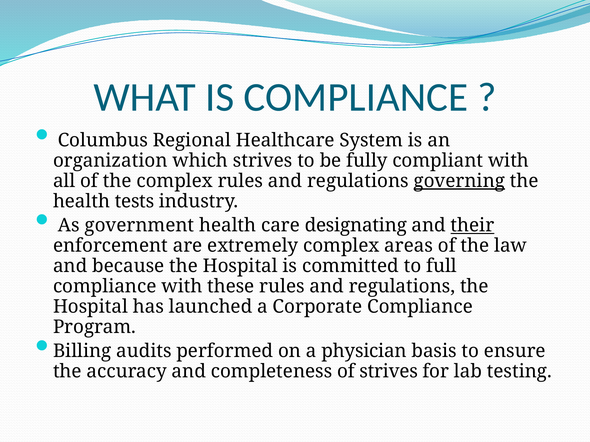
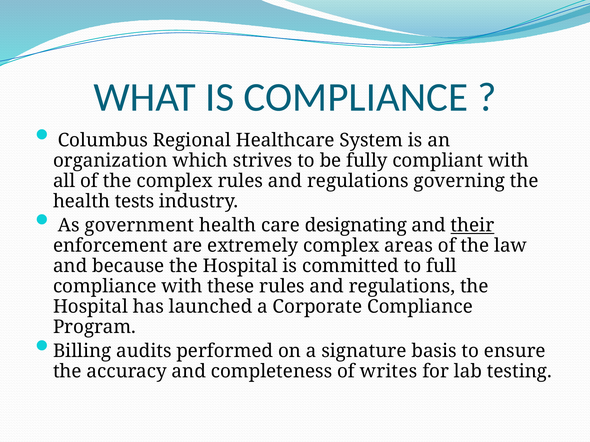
governing underline: present -> none
physician: physician -> signature
of strives: strives -> writes
